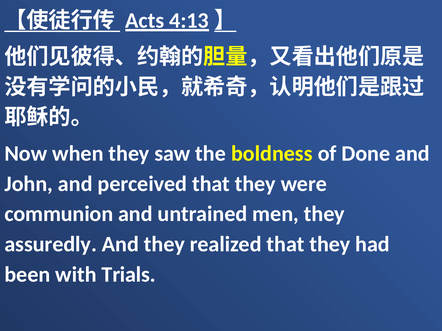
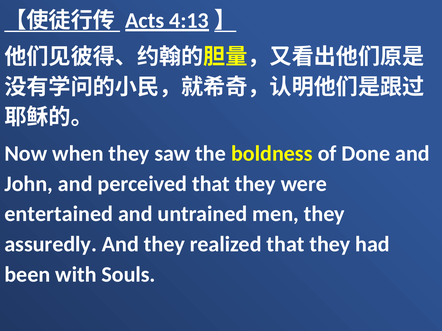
communion: communion -> entertained
Trials: Trials -> Souls
